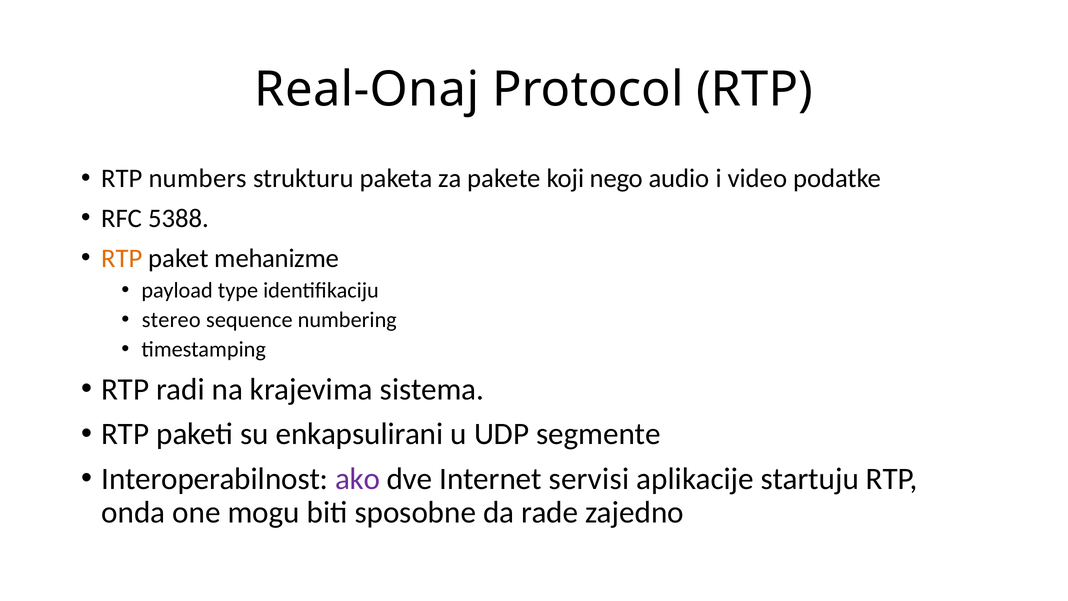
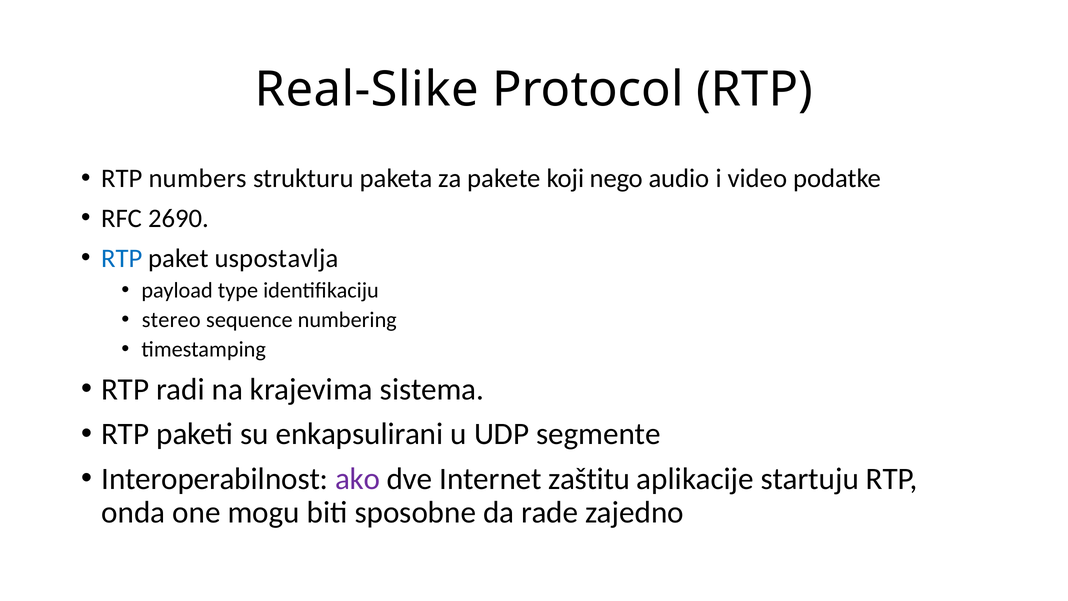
Real-Onaj: Real-Onaj -> Real-Slike
5388: 5388 -> 2690
RTP at (122, 258) colour: orange -> blue
mehanizme: mehanizme -> uspostavlja
servisi: servisi -> zaštitu
